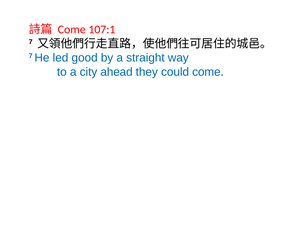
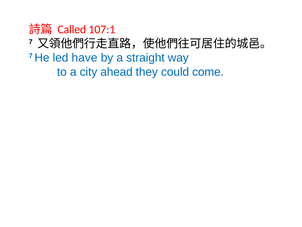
Come at (72, 29): Come -> Called
good: good -> have
